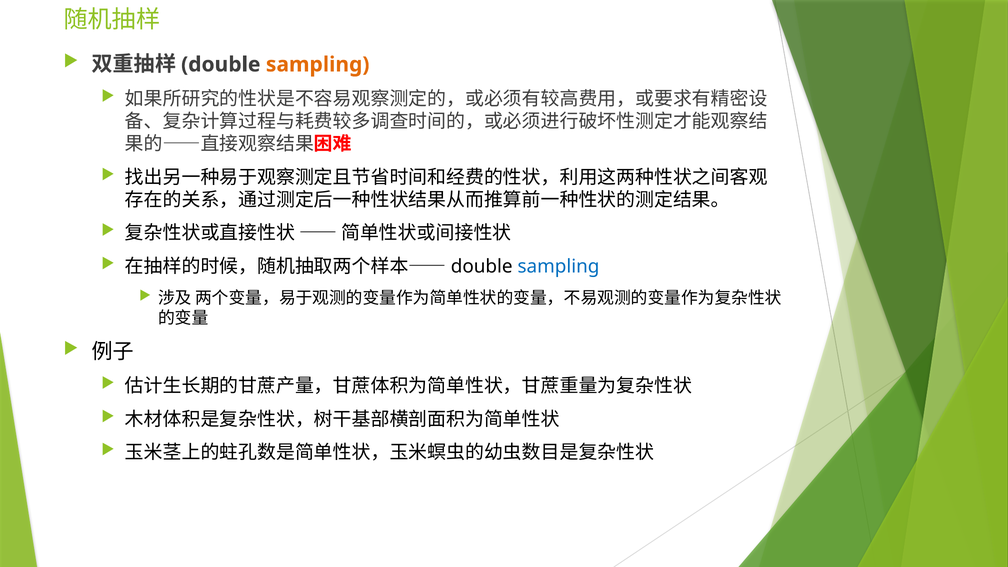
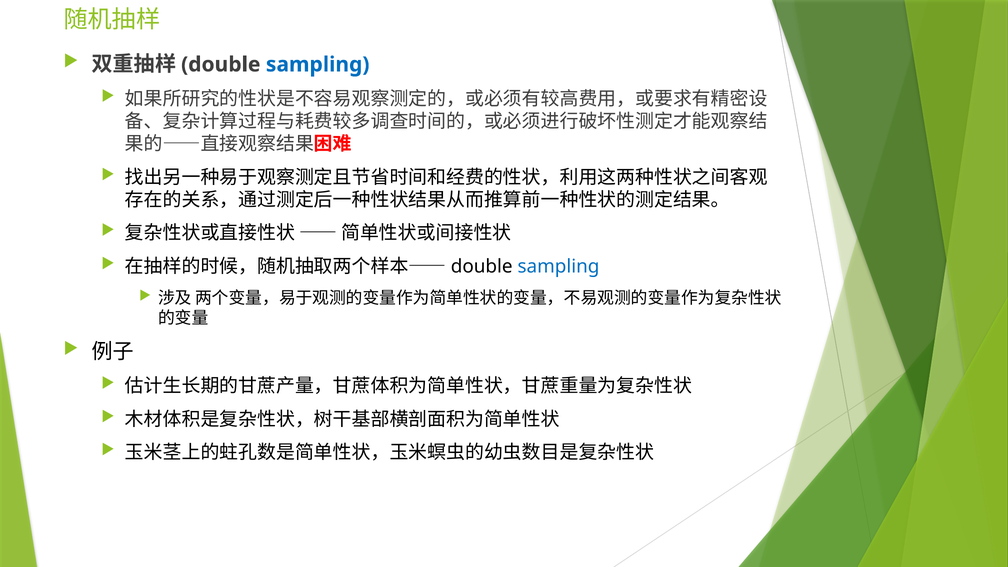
sampling at (318, 65) colour: orange -> blue
